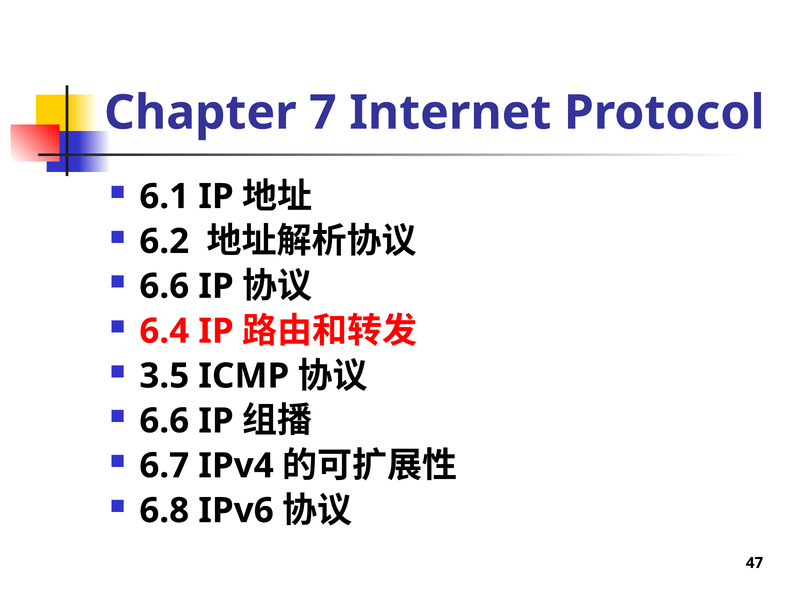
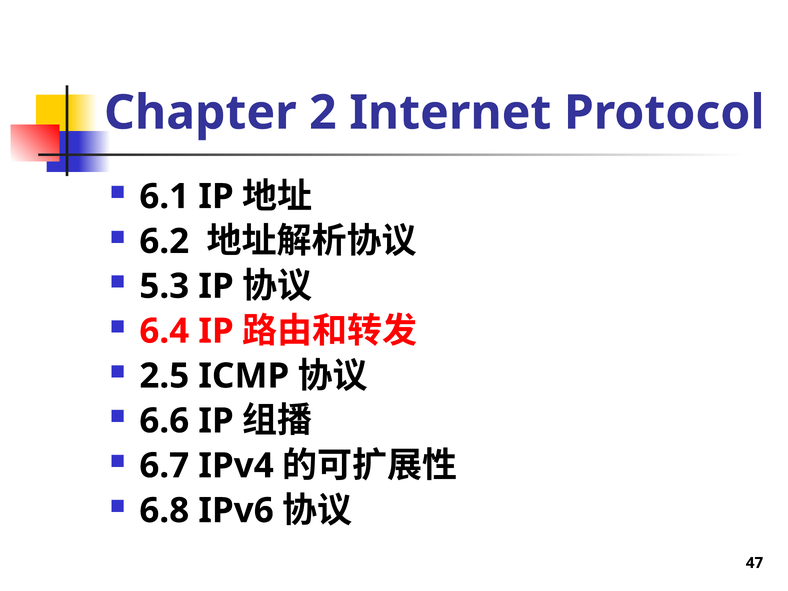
7: 7 -> 2
6.6 at (164, 286): 6.6 -> 5.3
3.5: 3.5 -> 2.5
